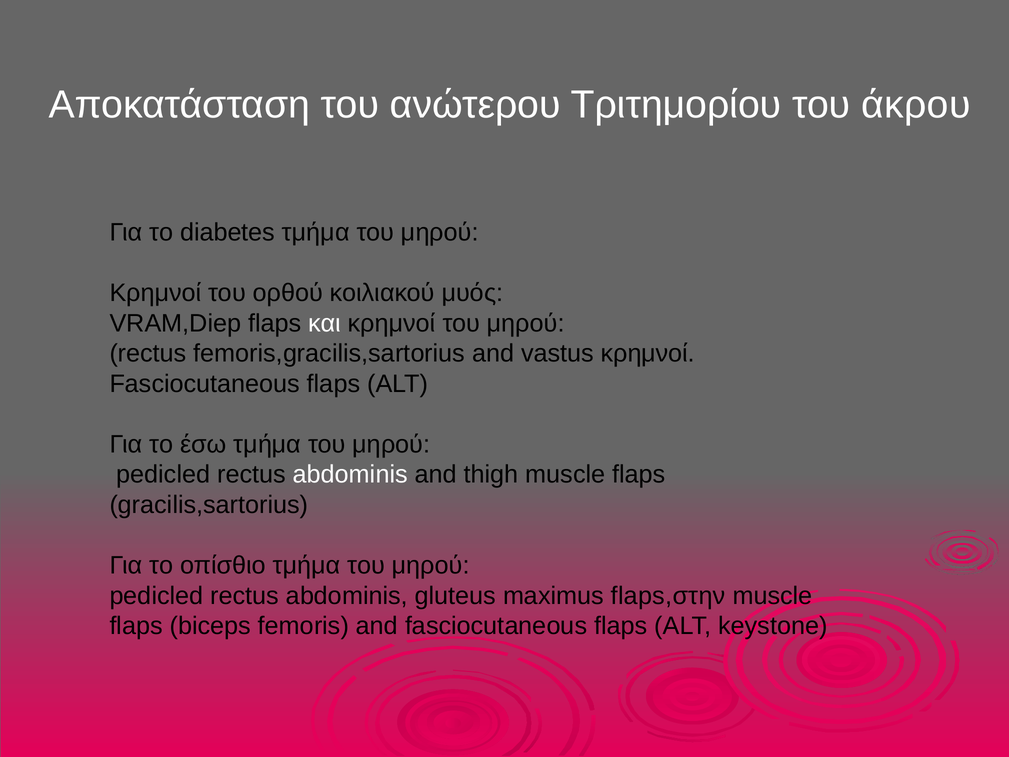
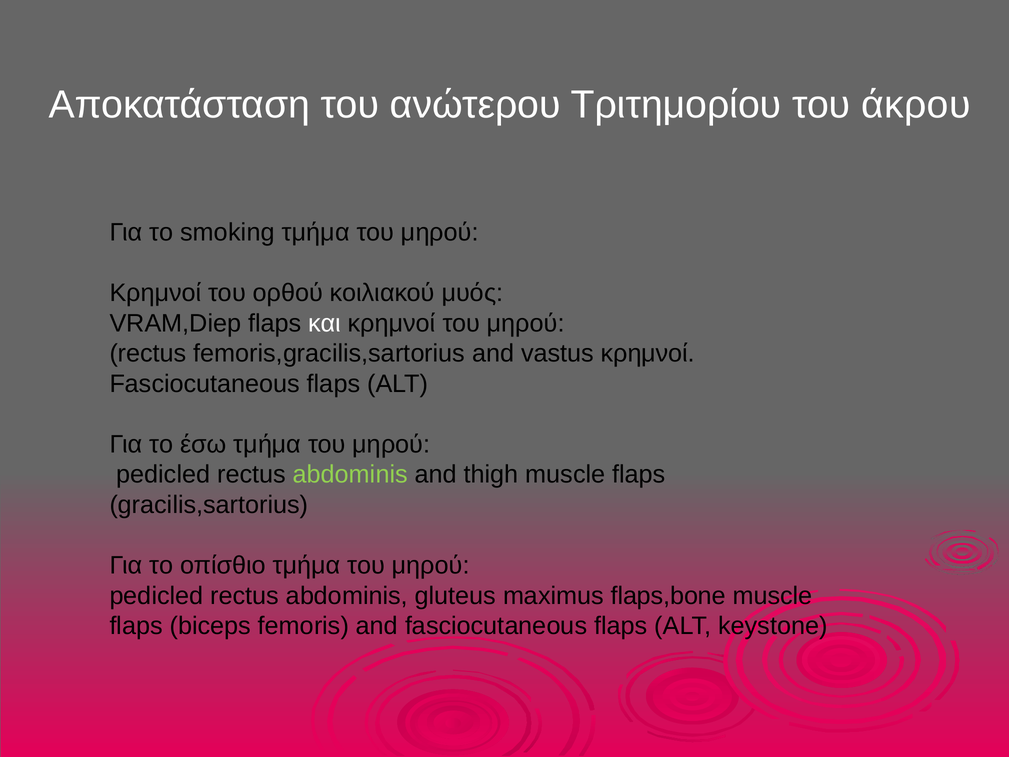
diabetes: diabetes -> smoking
abdominis at (350, 474) colour: white -> light green
flaps,στην: flaps,στην -> flaps,bone
